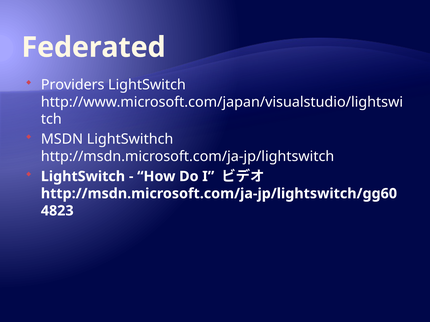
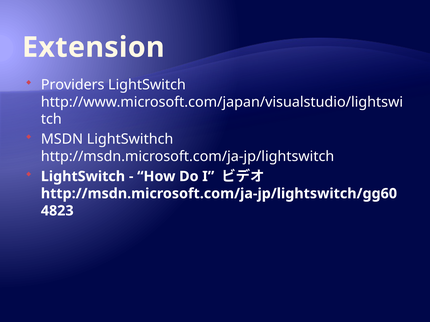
Federated: Federated -> Extension
